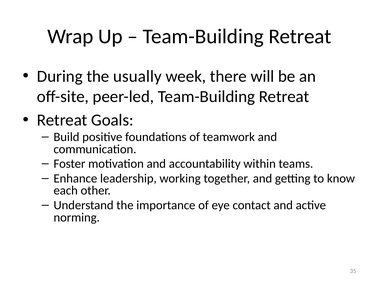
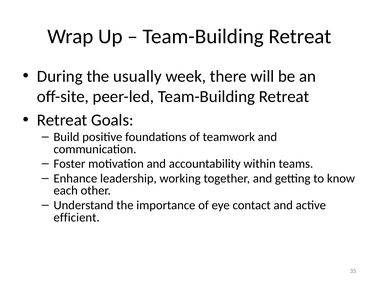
norming: norming -> efficient
